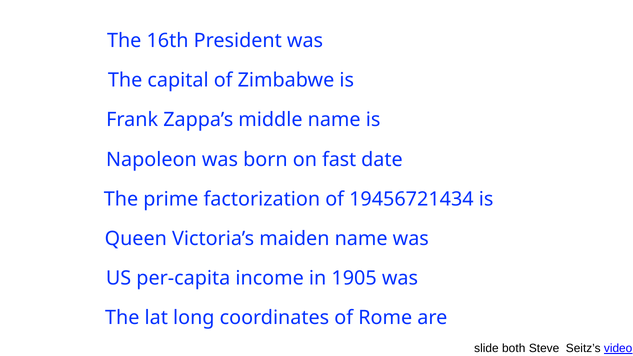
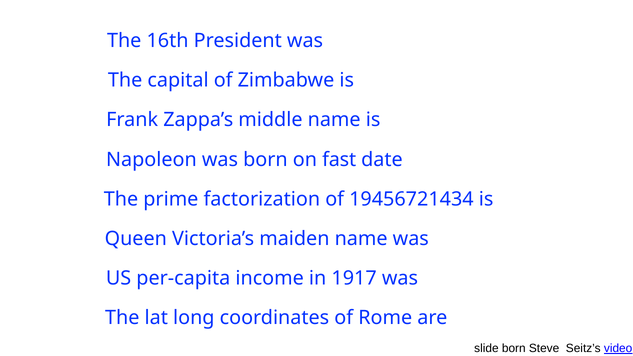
1905: 1905 -> 1917
slide both: both -> born
